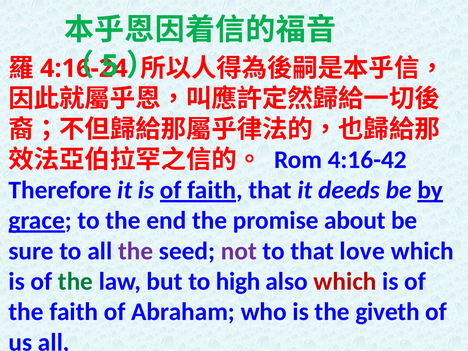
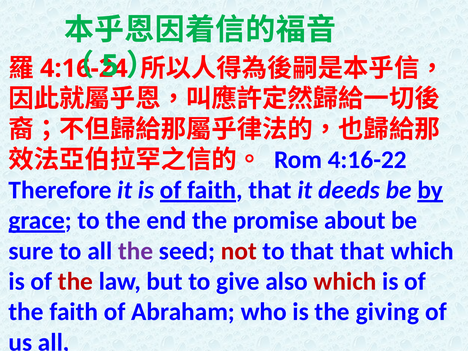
4:16-42: 4:16-42 -> 4:16-22
not colour: purple -> red
that love: love -> that
the at (75, 281) colour: green -> red
high: high -> give
giveth: giveth -> giving
